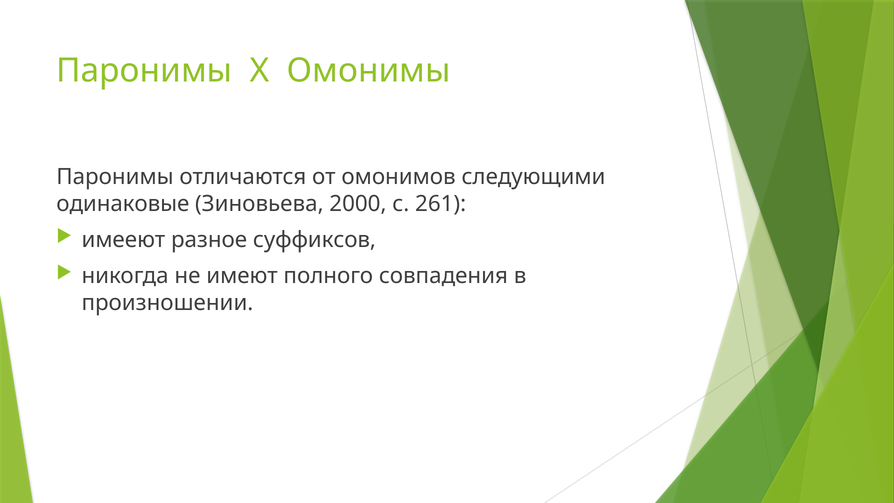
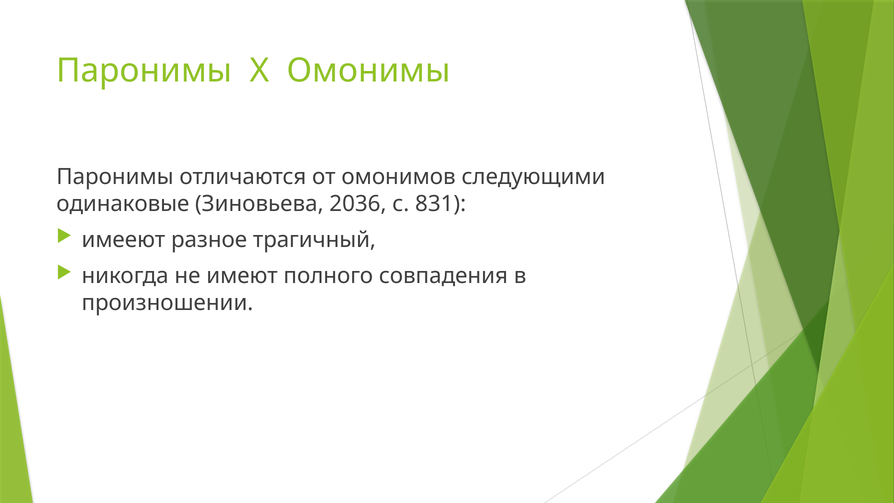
2000: 2000 -> 2036
261: 261 -> 831
суффиксов: суффиксов -> трагичный
